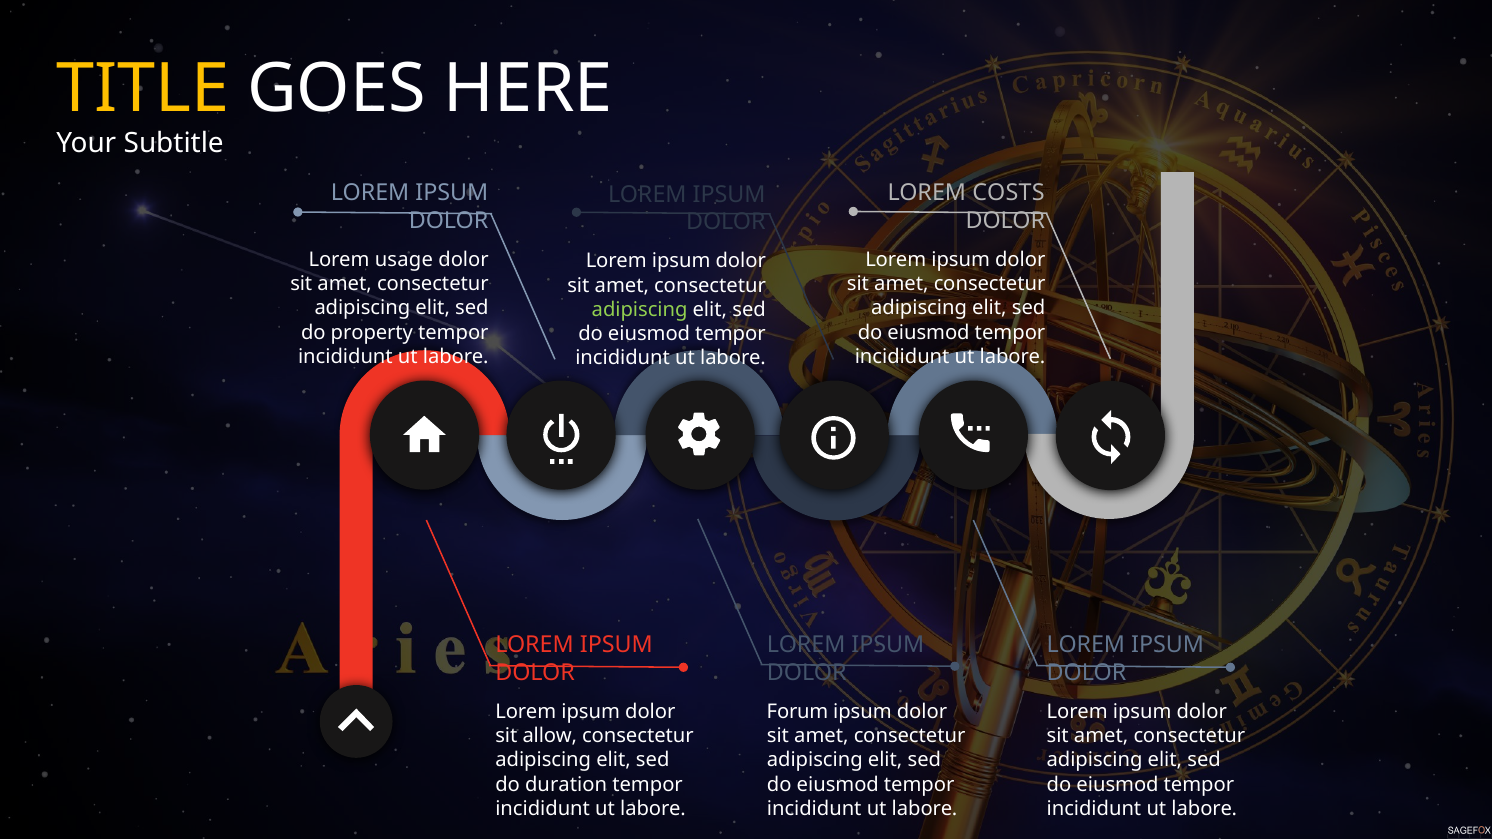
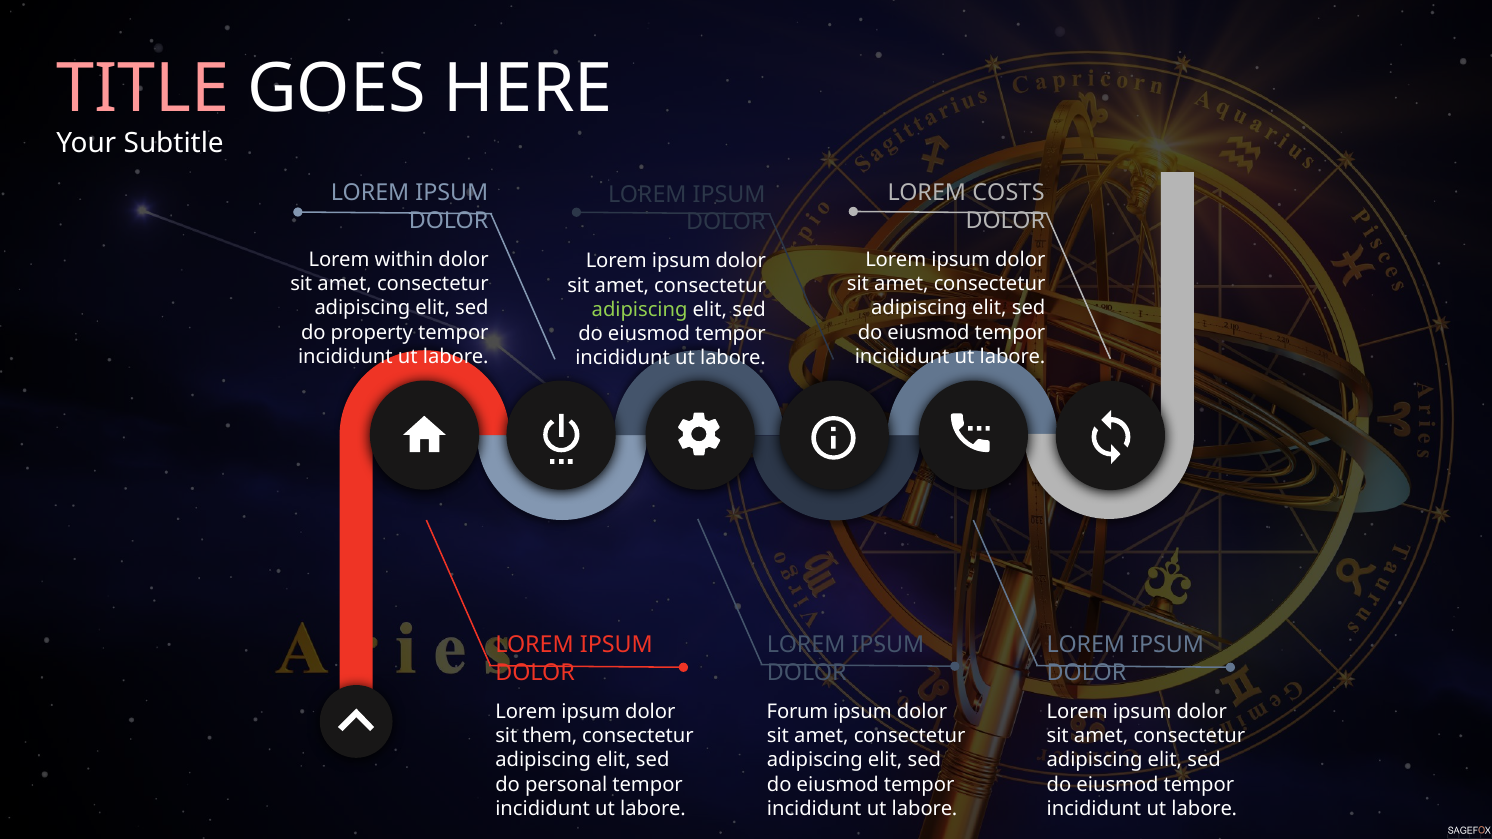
TITLE colour: yellow -> pink
usage: usage -> within
allow: allow -> them
duration: duration -> personal
